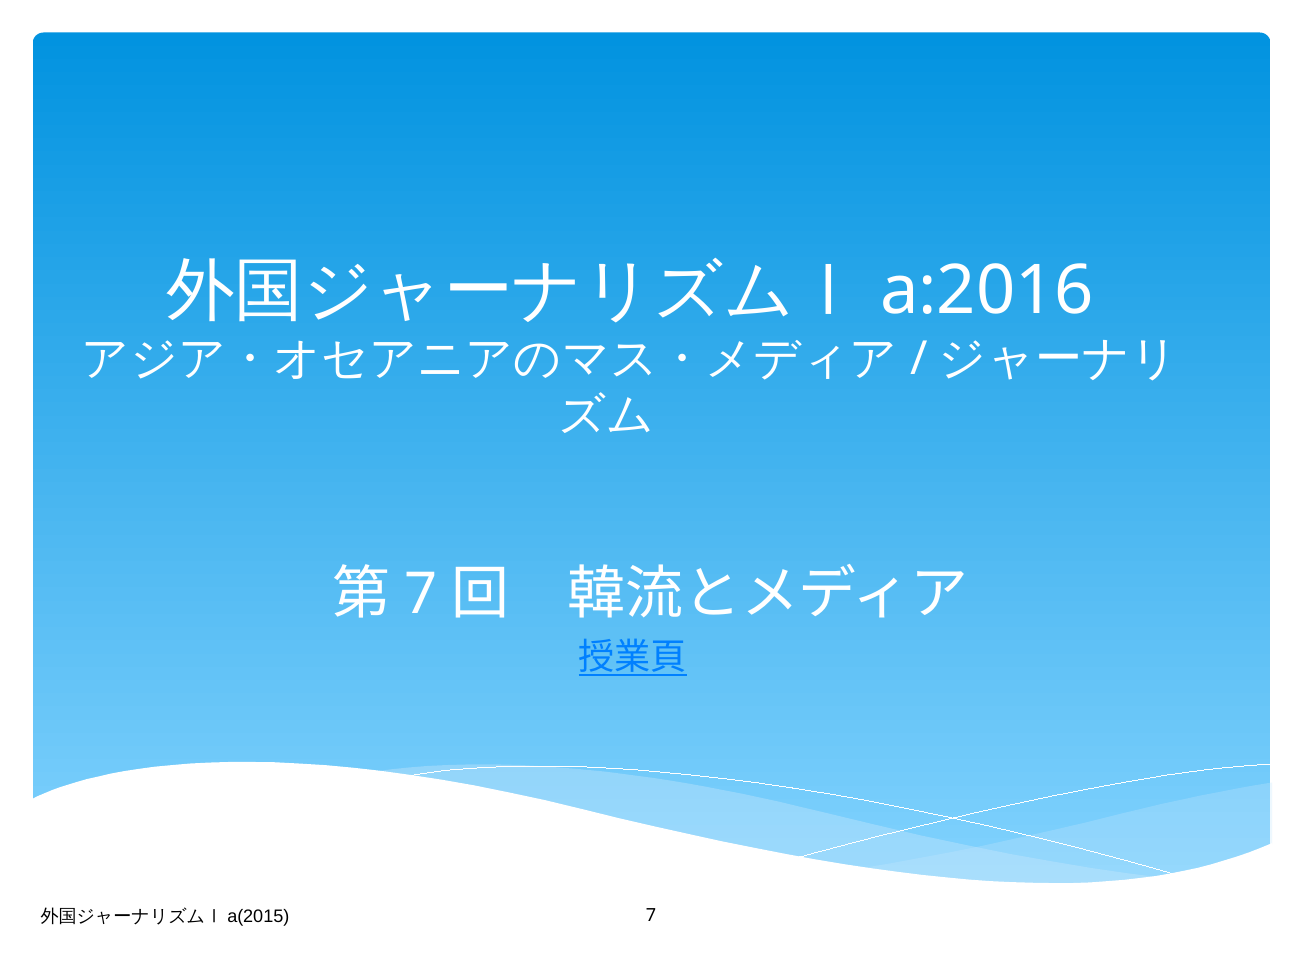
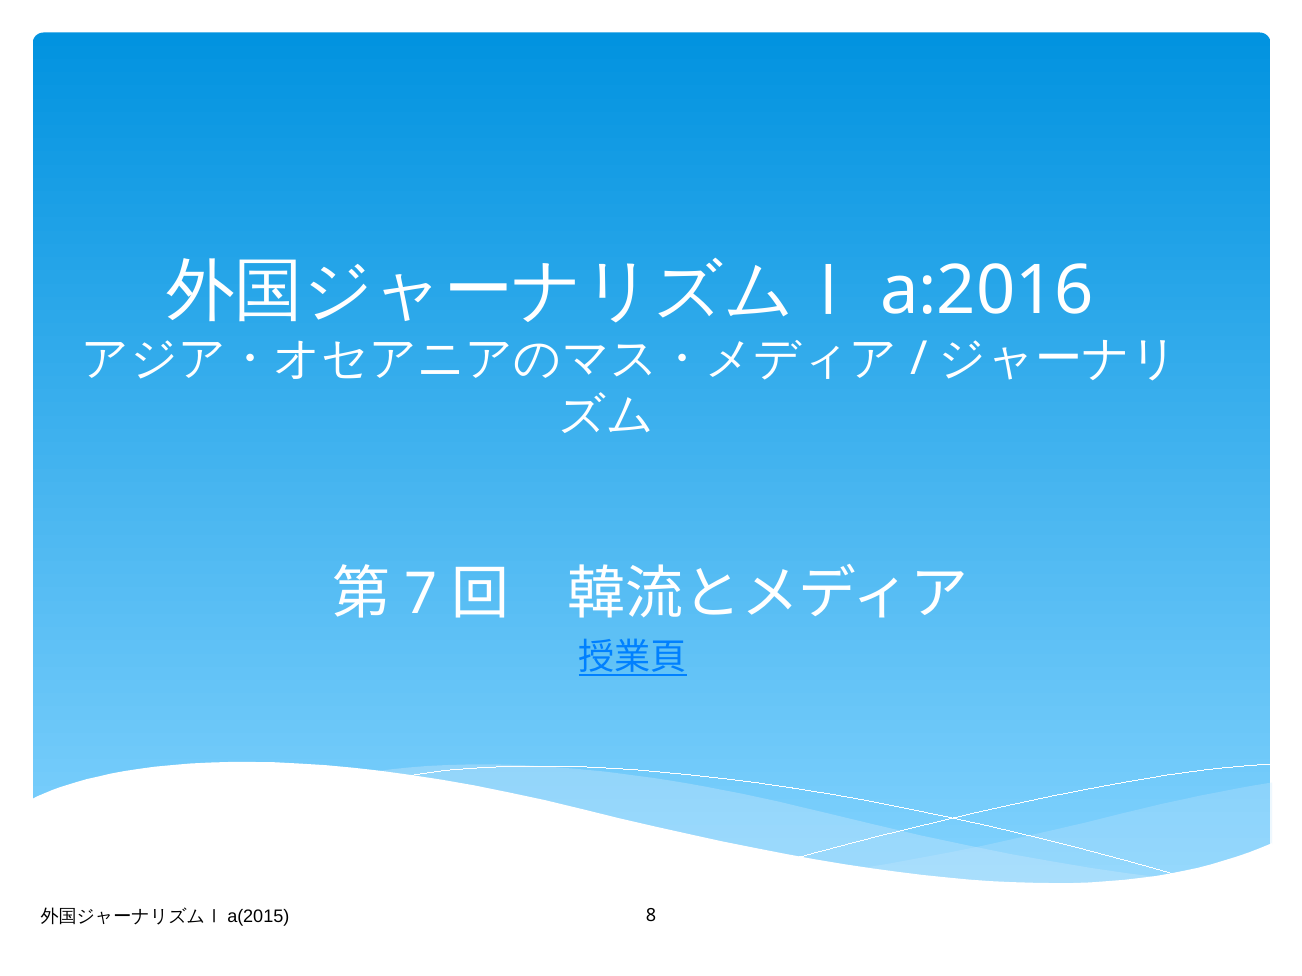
7 at (651, 916): 7 -> 8
